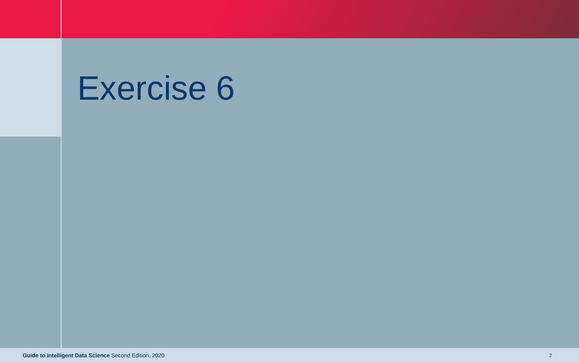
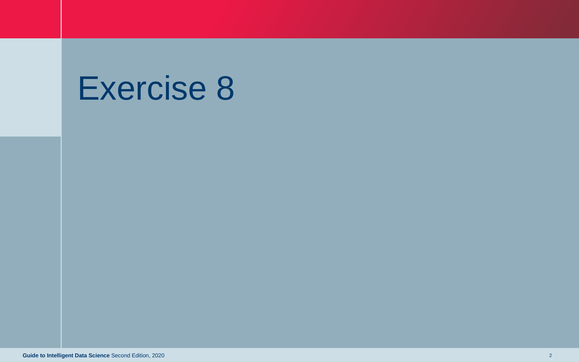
6: 6 -> 8
